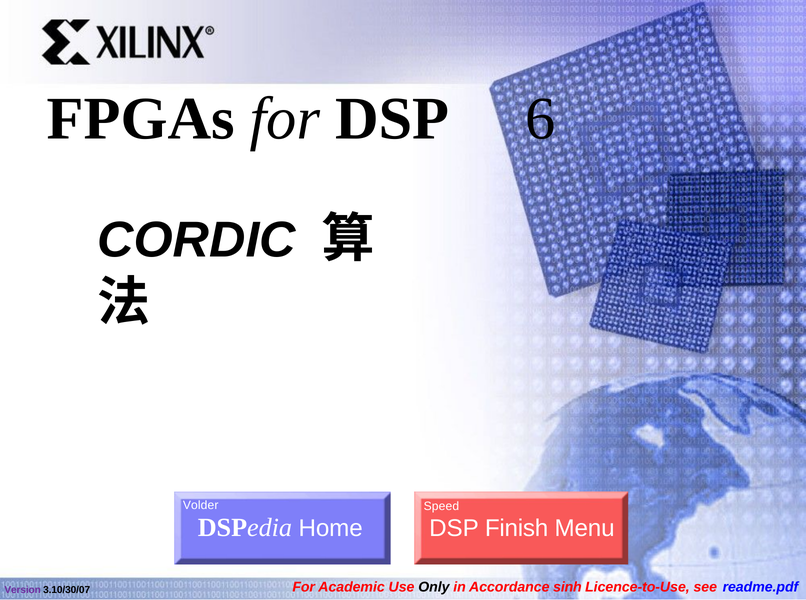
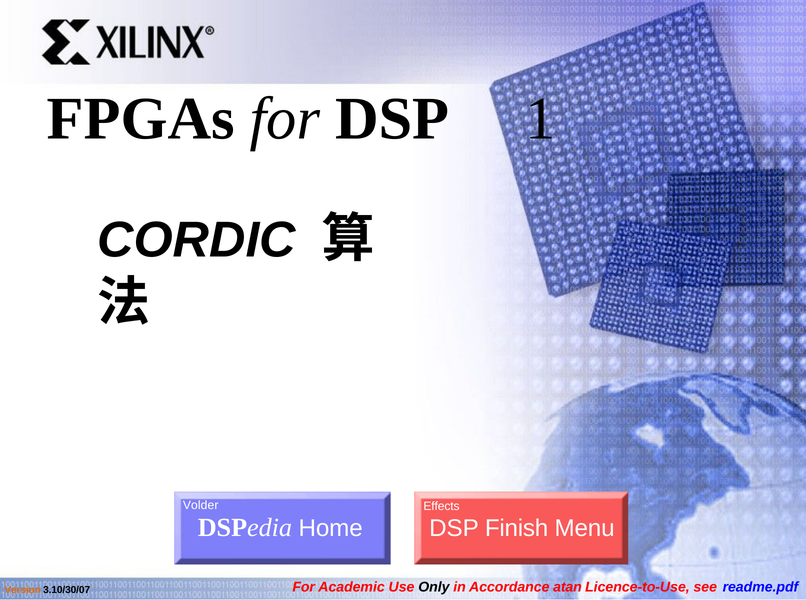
6: 6 -> 1
Speed: Speed -> Effects
Version colour: purple -> orange
sinh: sinh -> atan
